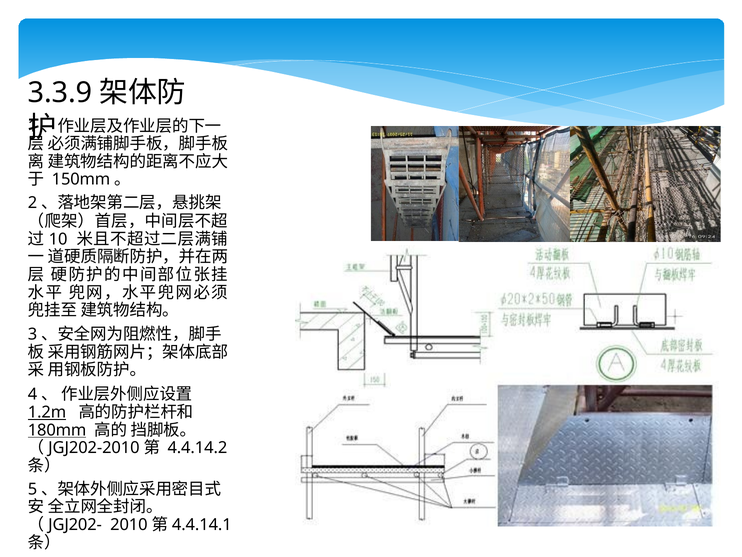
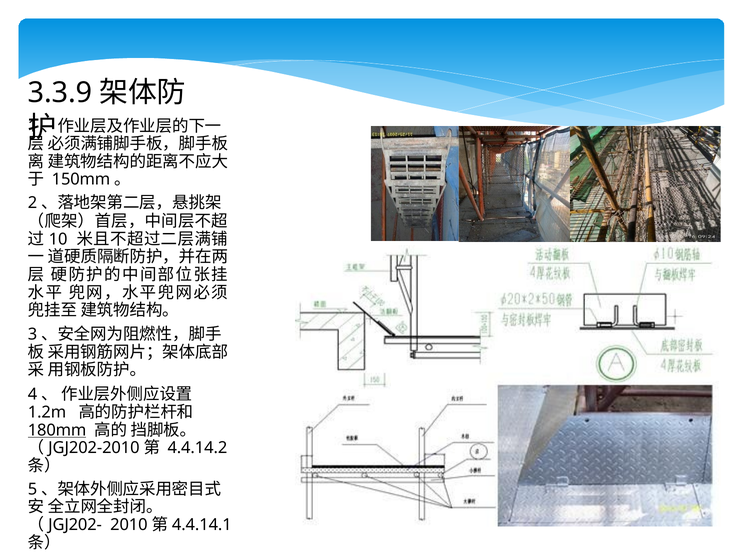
1.2m underline: present -> none
